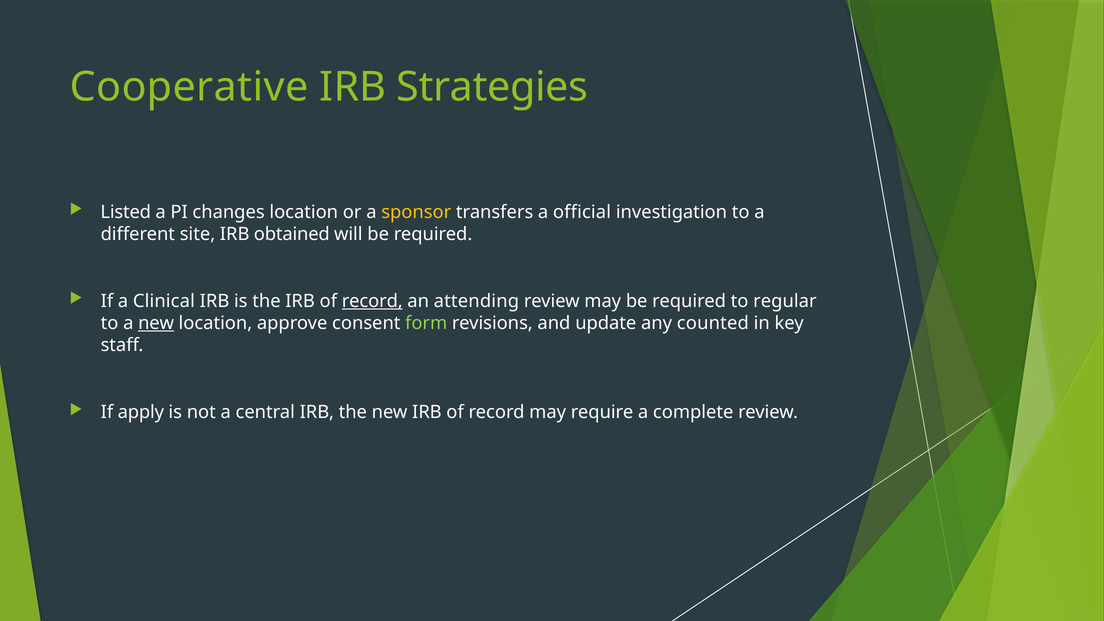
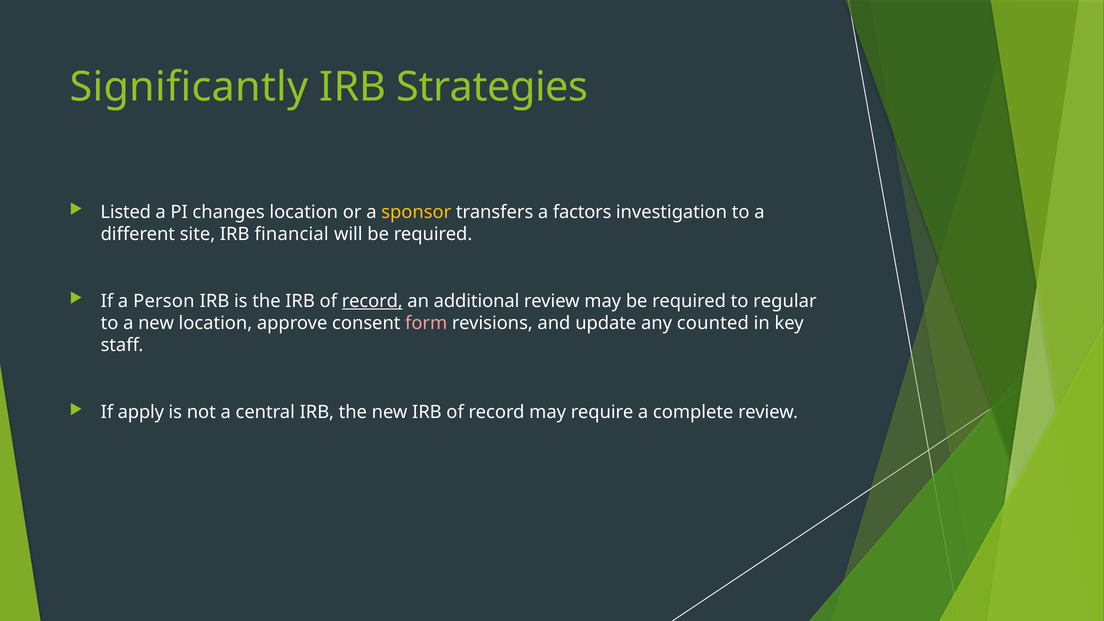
Cooperative: Cooperative -> Significantly
official: official -> factors
obtained: obtained -> financial
Clinical: Clinical -> Person
attending: attending -> additional
new at (156, 323) underline: present -> none
form colour: light green -> pink
